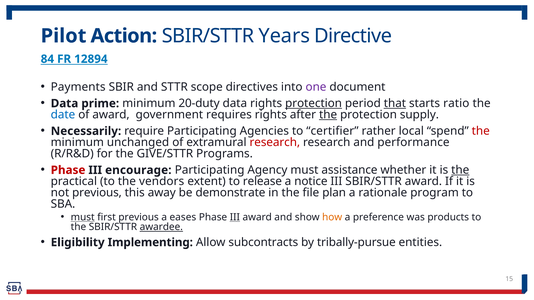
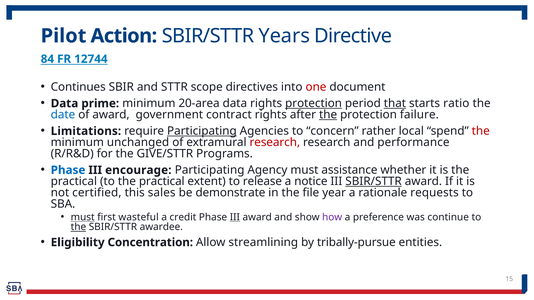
12894: 12894 -> 12744
Payments: Payments -> Continues
one colour: purple -> red
20-duty: 20-duty -> 20-area
requires: requires -> contract
supply: supply -> failure
Necessarily: Necessarily -> Limitations
Participating at (202, 131) underline: none -> present
certifier: certifier -> concern
Phase at (68, 170) colour: red -> blue
the at (460, 170) underline: present -> none
to the vendors: vendors -> practical
SBIR/STTR at (374, 182) underline: none -> present
not previous: previous -> certified
away: away -> sales
plan: plan -> year
program: program -> requests
first previous: previous -> wasteful
eases: eases -> credit
how colour: orange -> purple
products: products -> continue
the at (78, 227) underline: none -> present
awardee underline: present -> none
Implementing: Implementing -> Concentration
subcontracts: subcontracts -> streamlining
